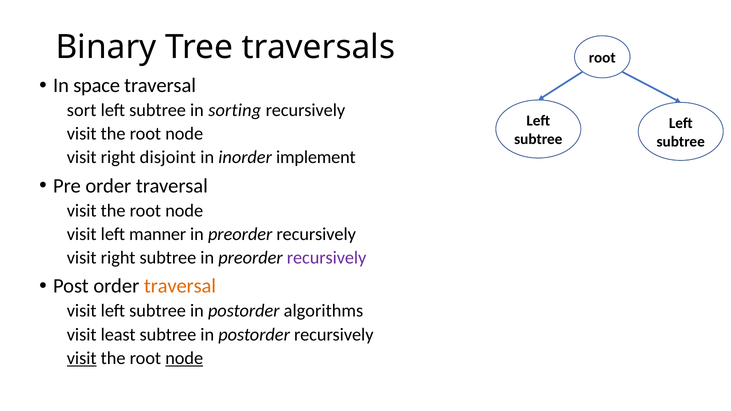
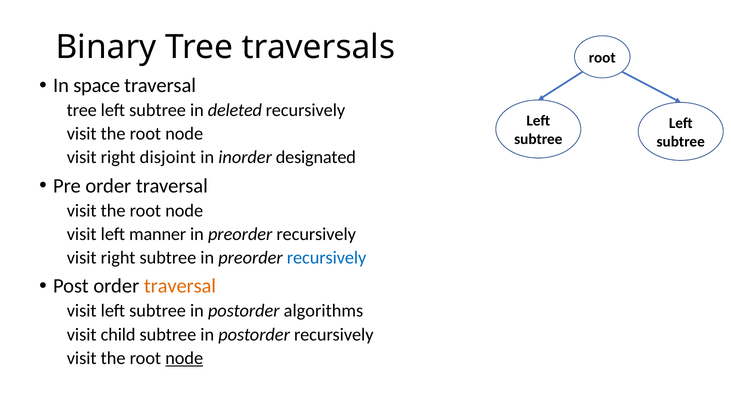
sort at (82, 110): sort -> tree
sorting: sorting -> deleted
implement: implement -> designated
recursively at (327, 258) colour: purple -> blue
least: least -> child
visit at (82, 358) underline: present -> none
